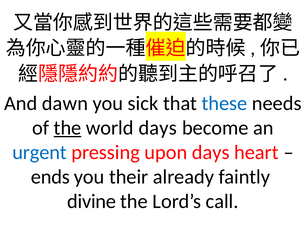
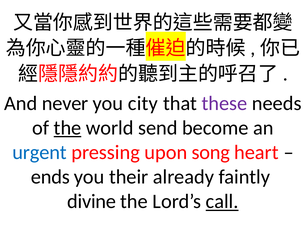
dawn: dawn -> never
sick: sick -> city
these colour: blue -> purple
world days: days -> send
upon days: days -> song
call underline: none -> present
